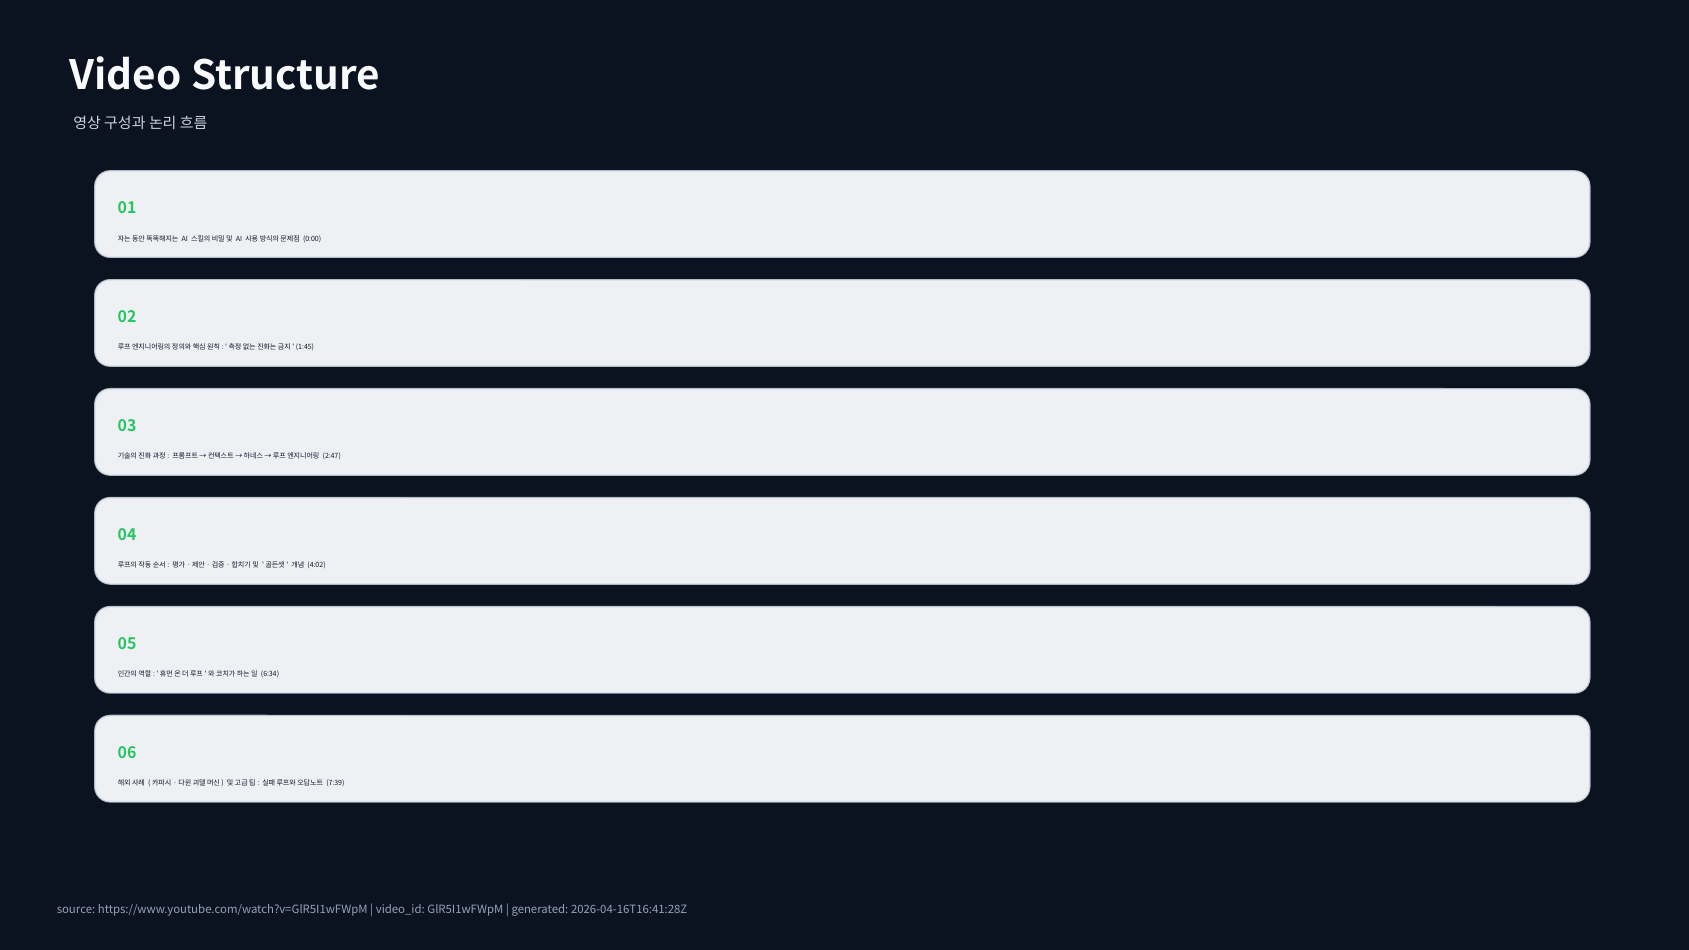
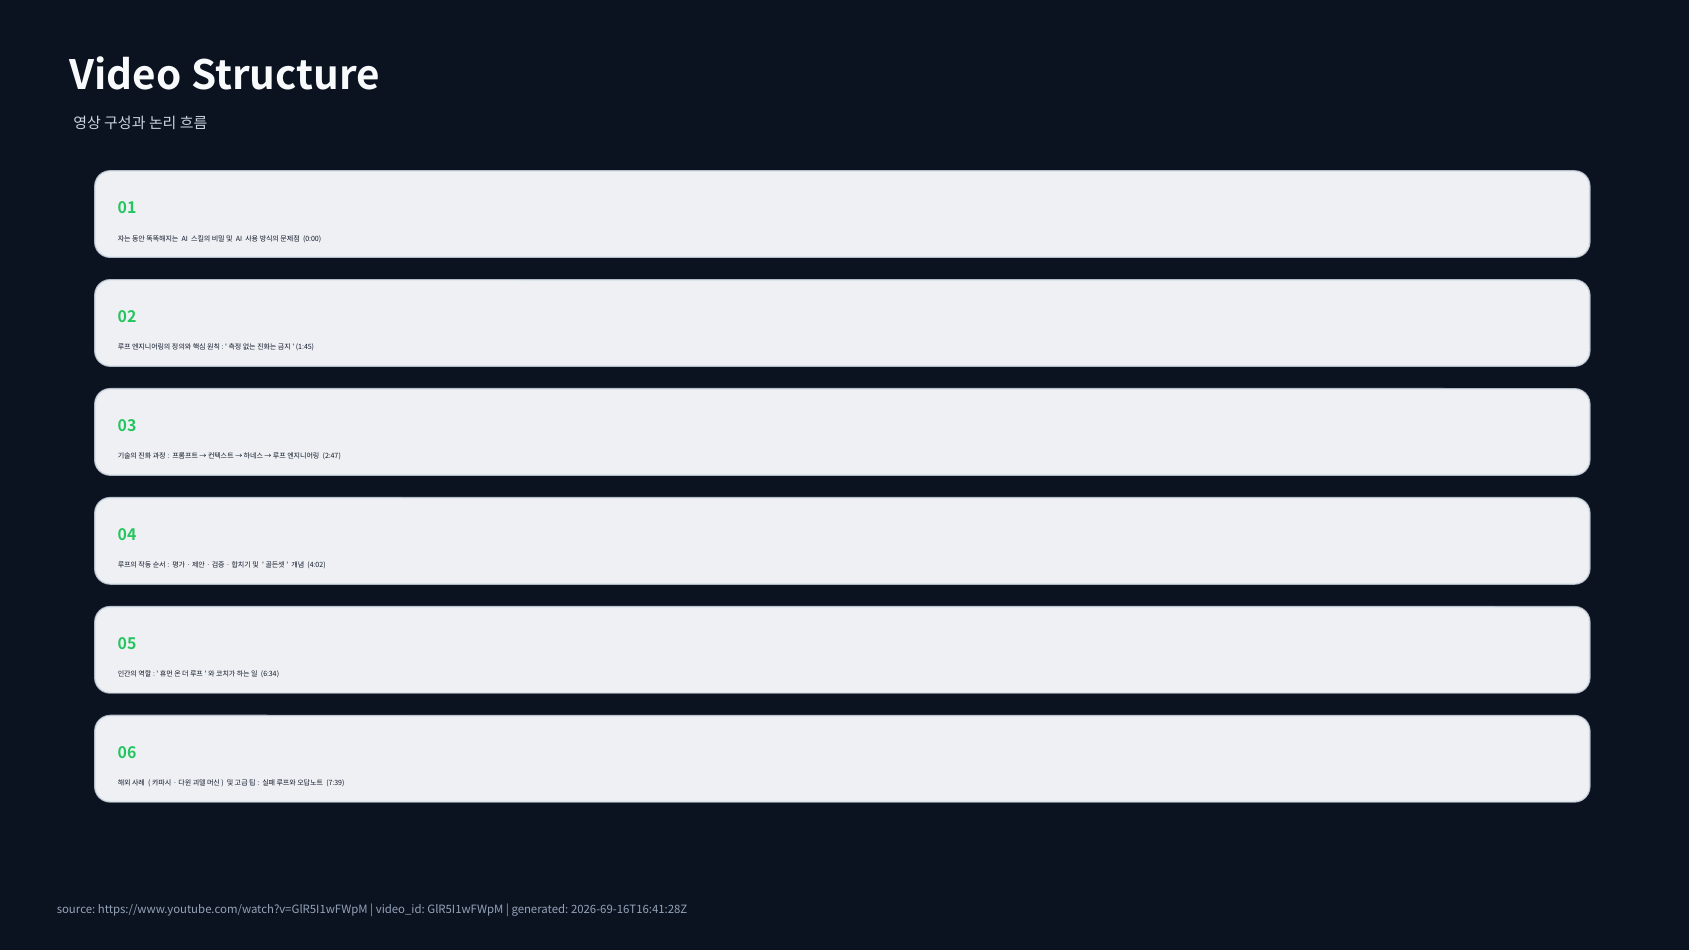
2026-04-16T16:41:28Z: 2026-04-16T16:41:28Z -> 2026-69-16T16:41:28Z
